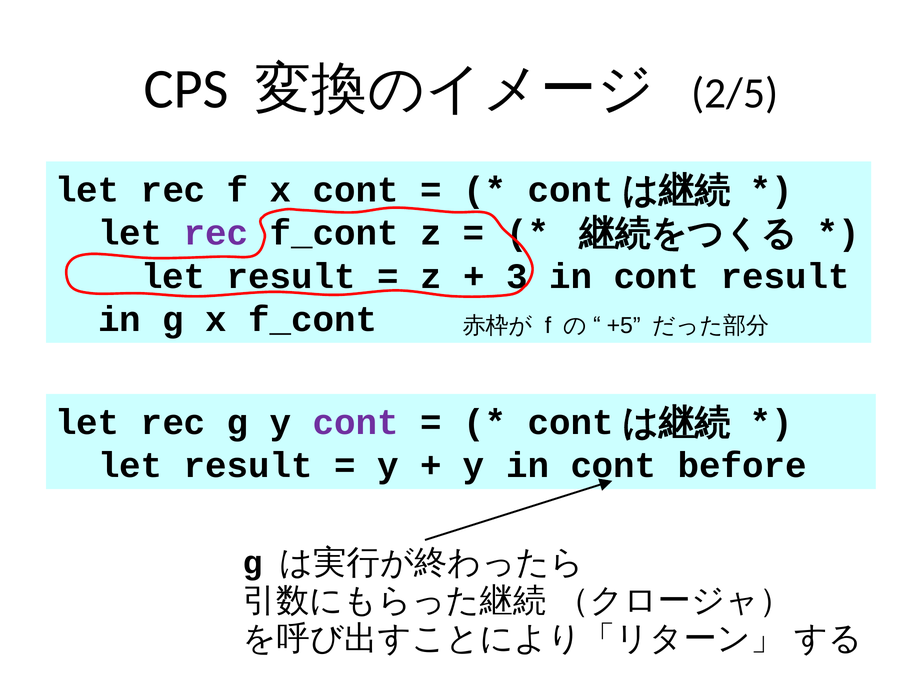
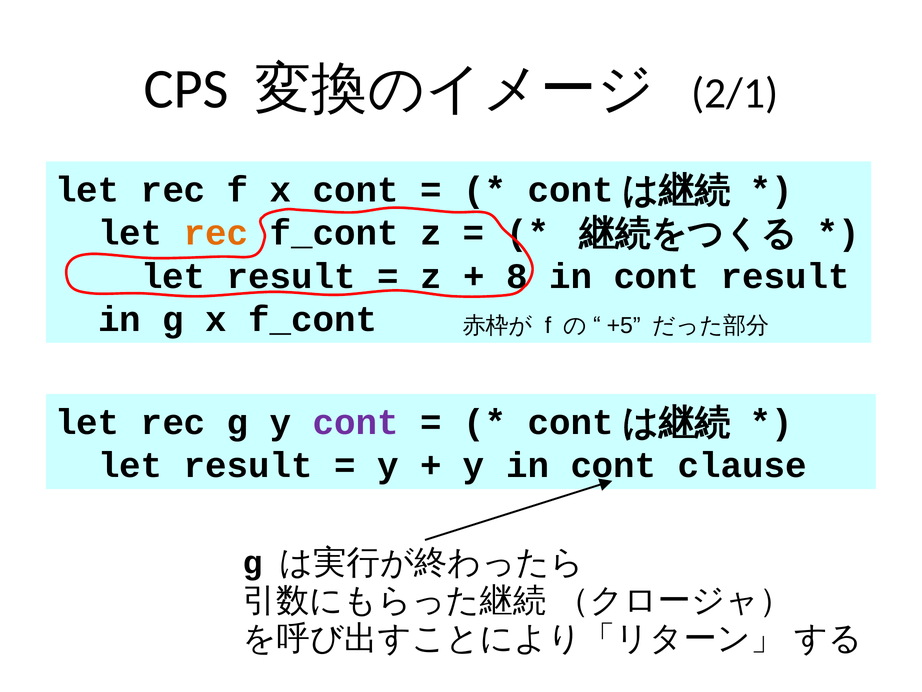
2/5: 2/5 -> 2/1
rec at (216, 233) colour: purple -> orange
3: 3 -> 8
before: before -> clause
